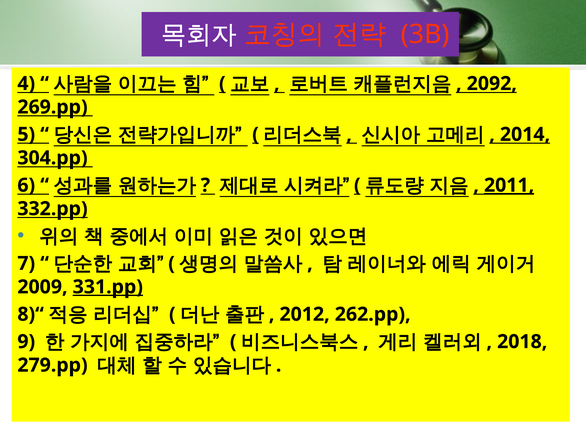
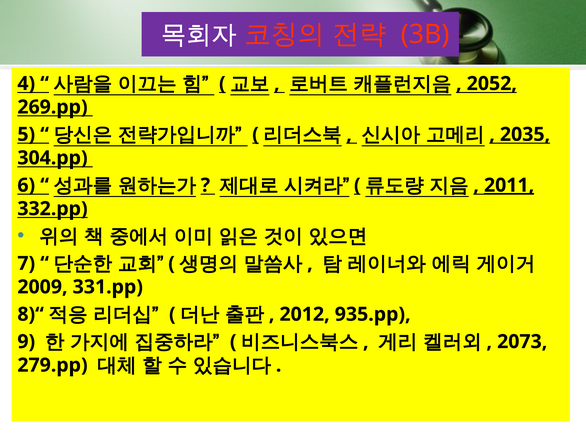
2092: 2092 -> 2052
2014: 2014 -> 2035
331.pp underline: present -> none
262.pp: 262.pp -> 935.pp
2018: 2018 -> 2073
